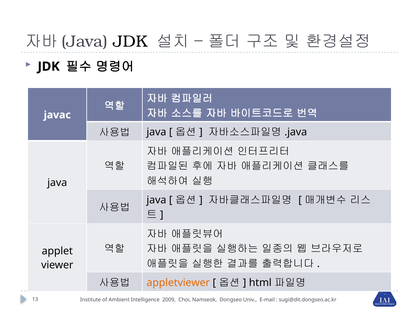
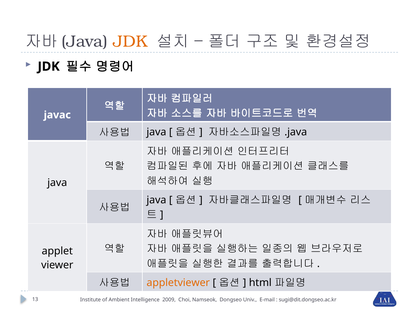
JDK at (130, 42) colour: black -> orange
